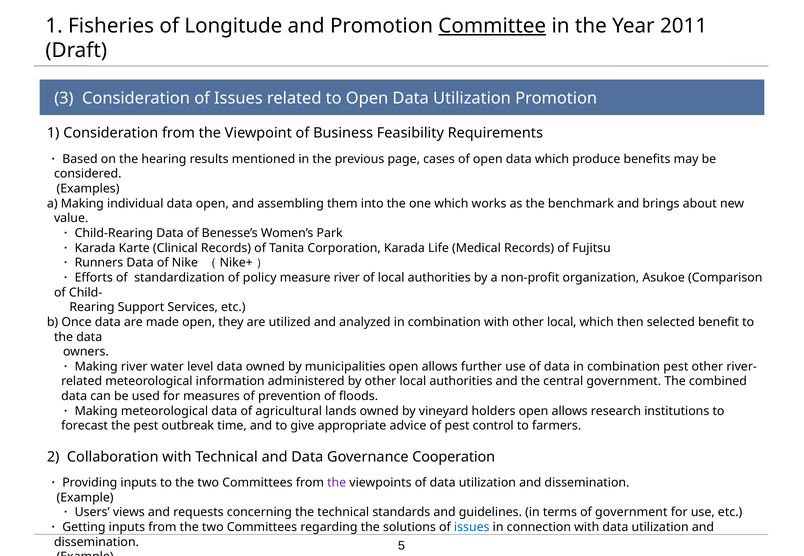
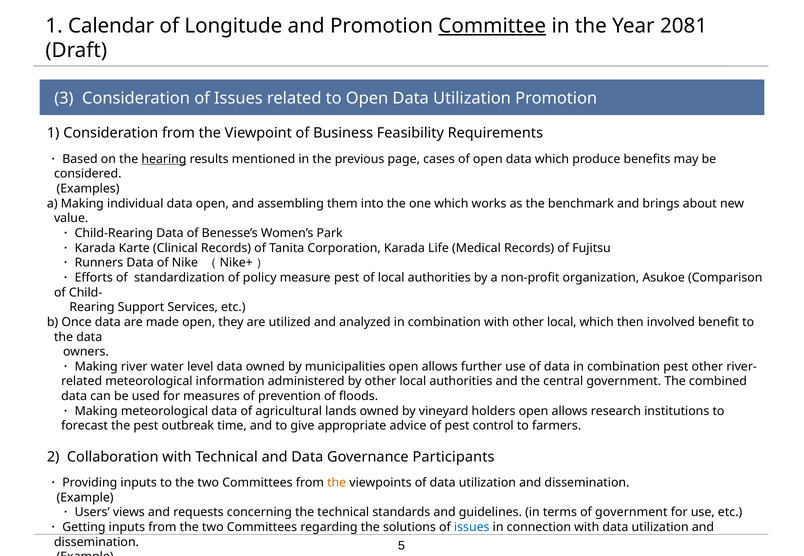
Fisheries: Fisheries -> Calendar
2011: 2011 -> 2081
hearing underline: none -> present
measure river: river -> pest
selected: selected -> involved
Cooperation: Cooperation -> Participants
the at (337, 483) colour: purple -> orange
